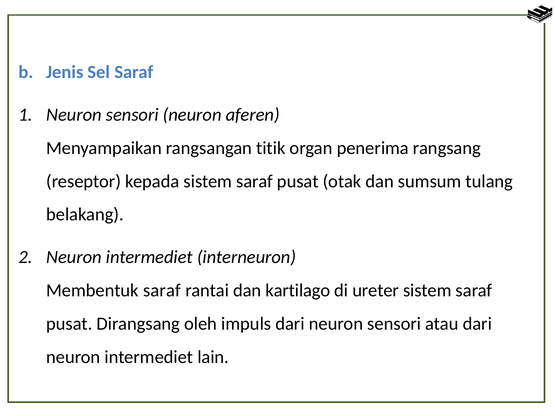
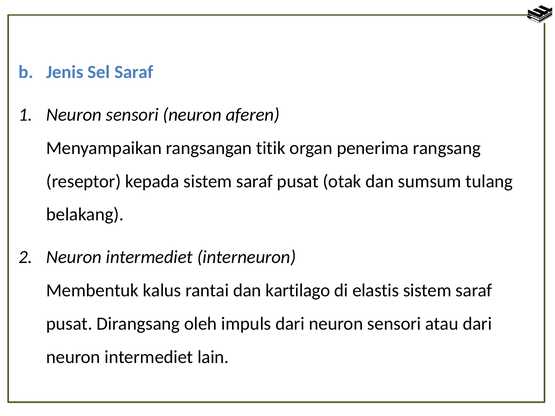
Membentuk saraf: saraf -> kalus
ureter: ureter -> elastis
